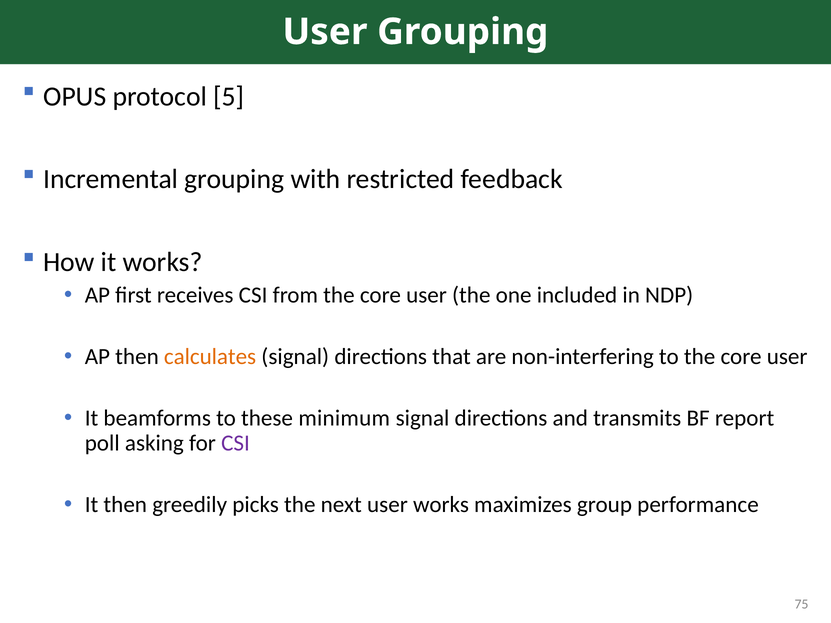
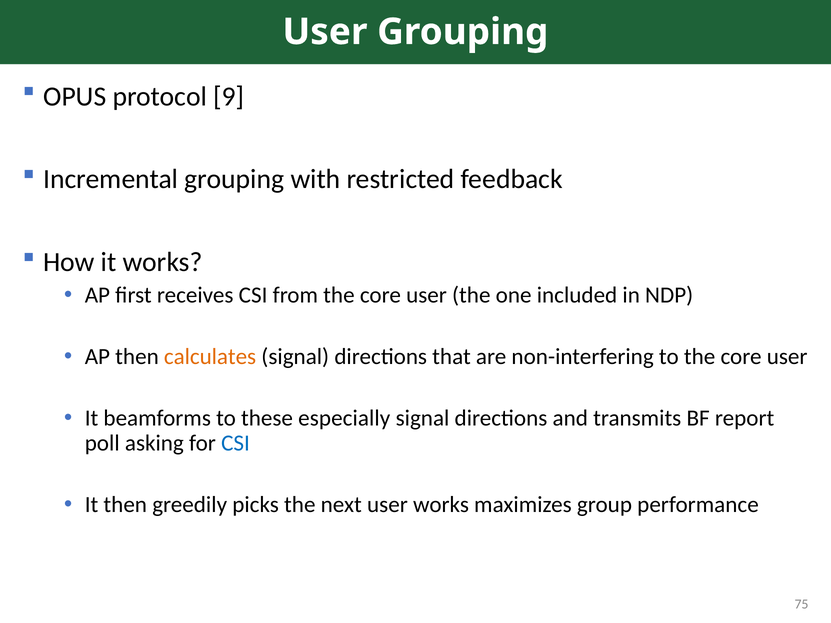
5: 5 -> 9
minimum: minimum -> especially
CSI at (236, 443) colour: purple -> blue
